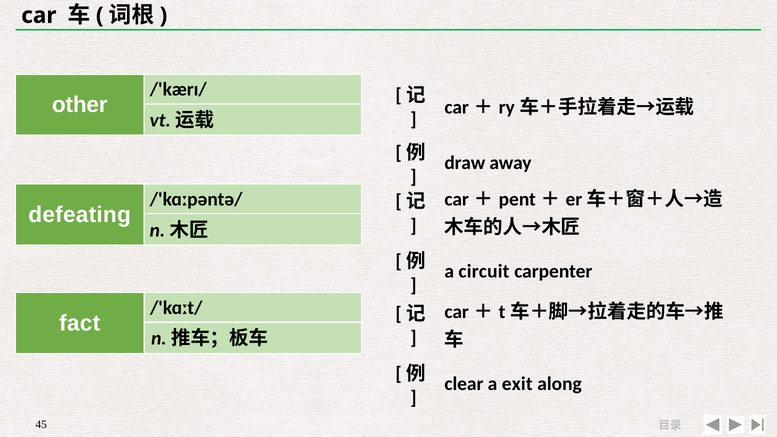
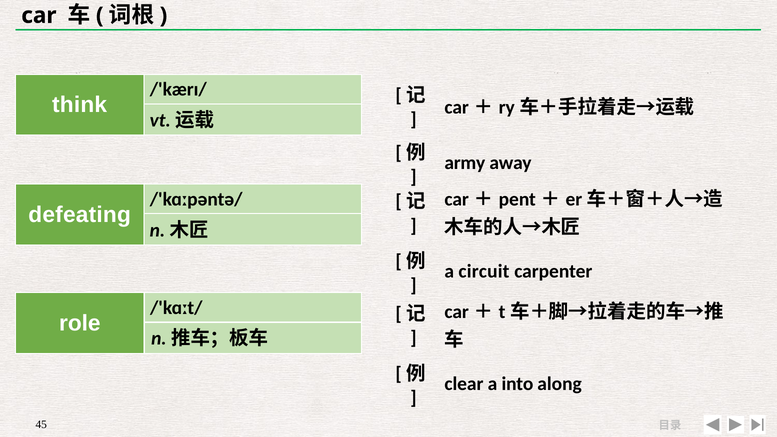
other: other -> think
draw: draw -> army
fact: fact -> role
exit: exit -> into
